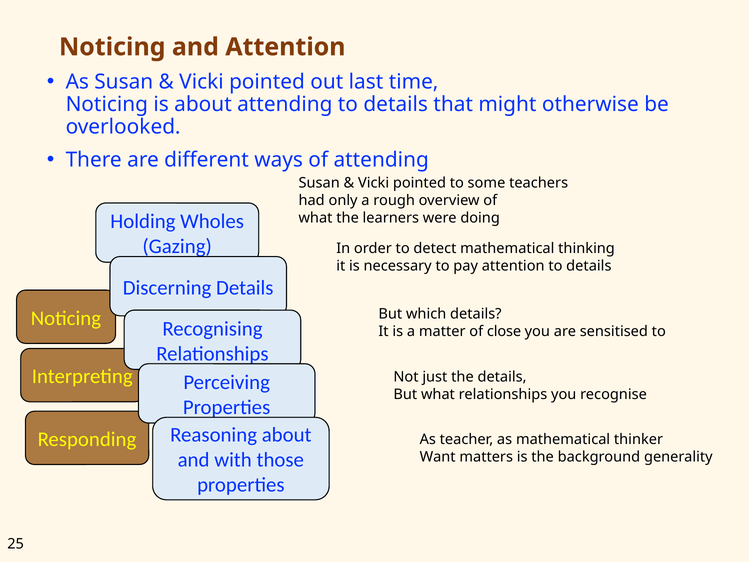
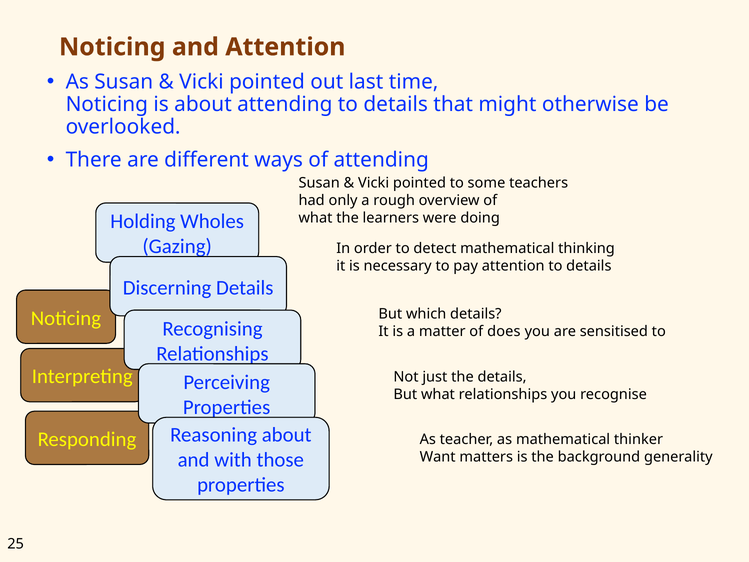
close: close -> does
